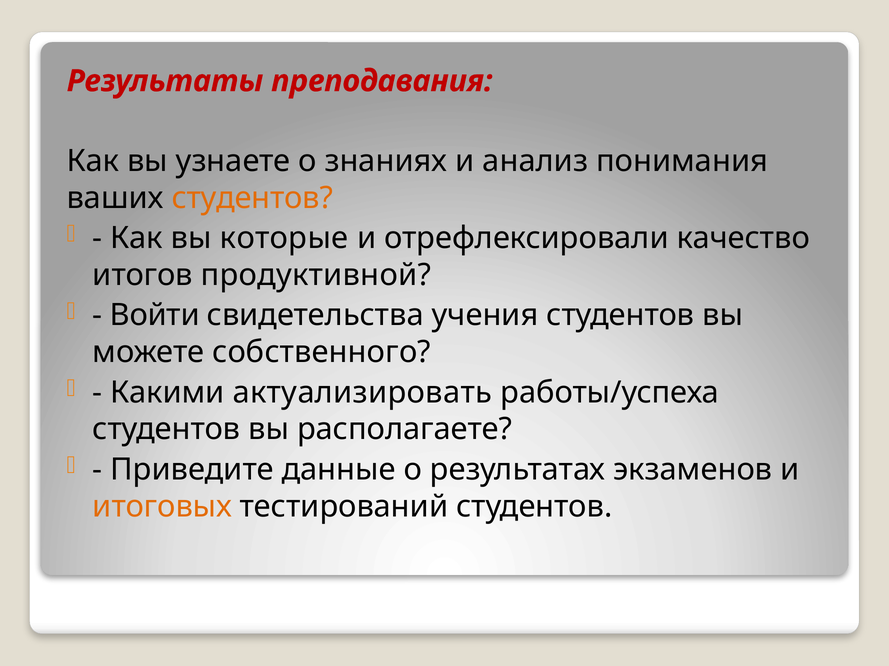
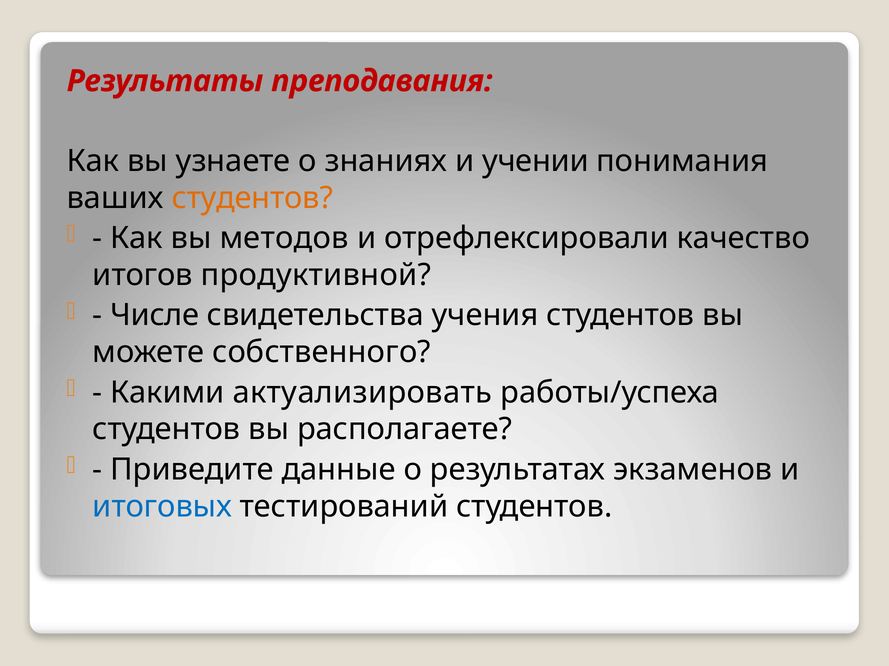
анализ: анализ -> учении
которые: которые -> методов
Войти: Войти -> Числе
итоговых colour: orange -> blue
